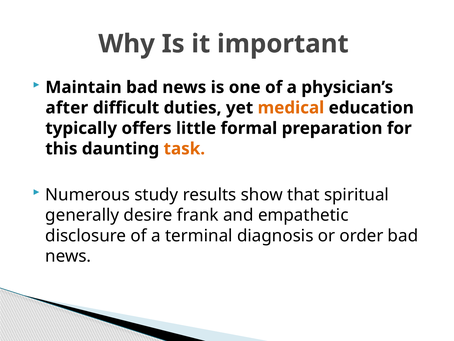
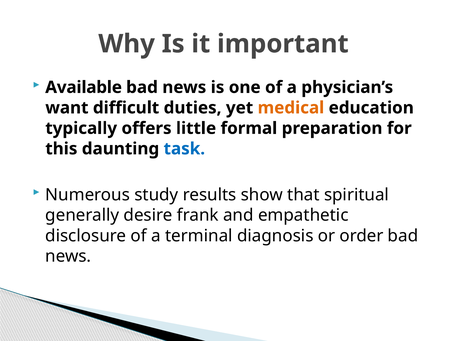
Maintain: Maintain -> Available
after: after -> want
task colour: orange -> blue
